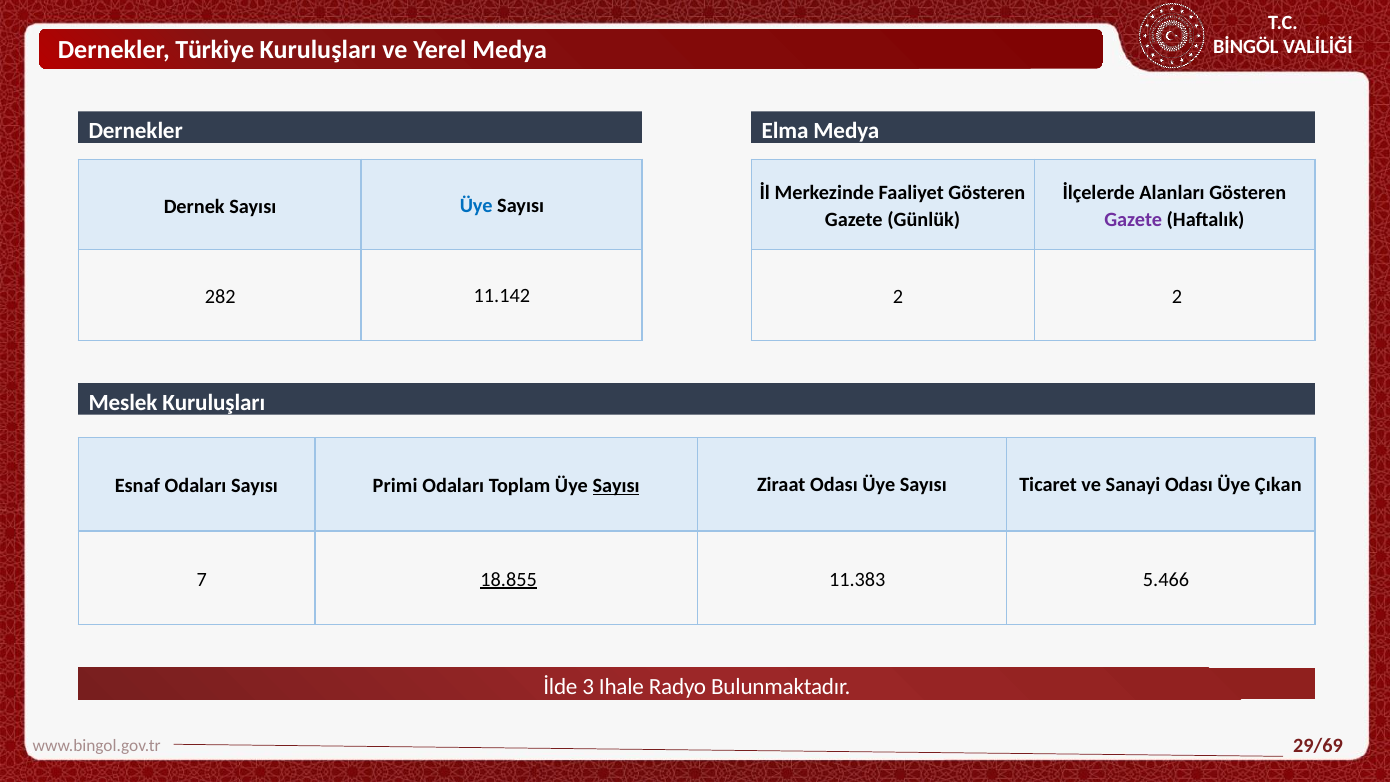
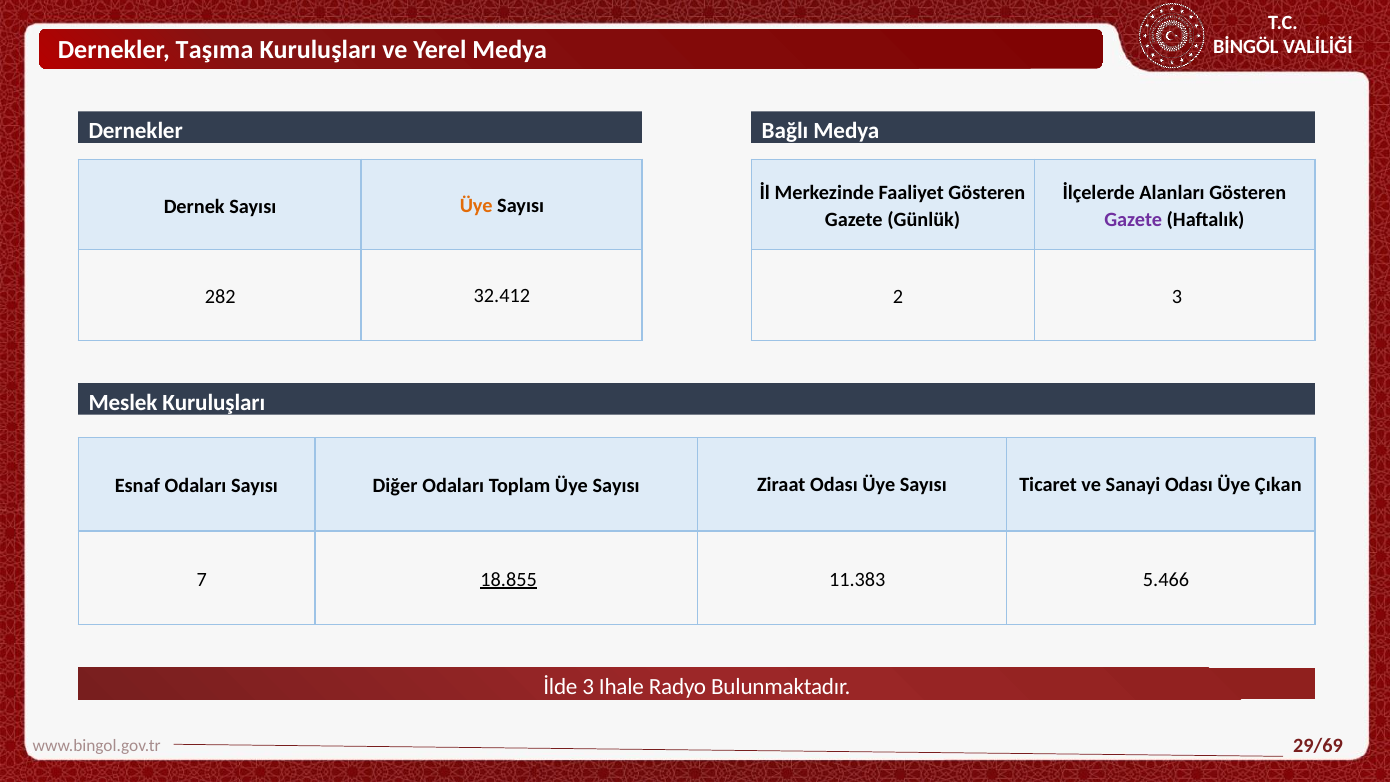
Türkiye: Türkiye -> Taşıma
Elma: Elma -> Bağlı
Üye at (476, 206) colour: blue -> orange
2 2: 2 -> 3
11.142: 11.142 -> 32.412
Primi: Primi -> Diğer
Sayısı at (616, 486) underline: present -> none
